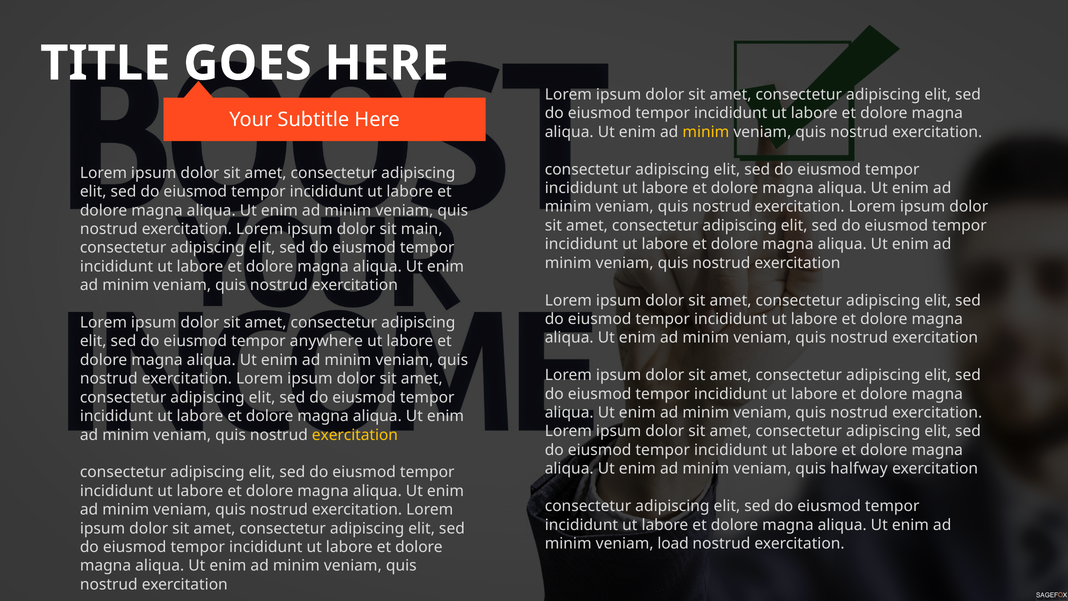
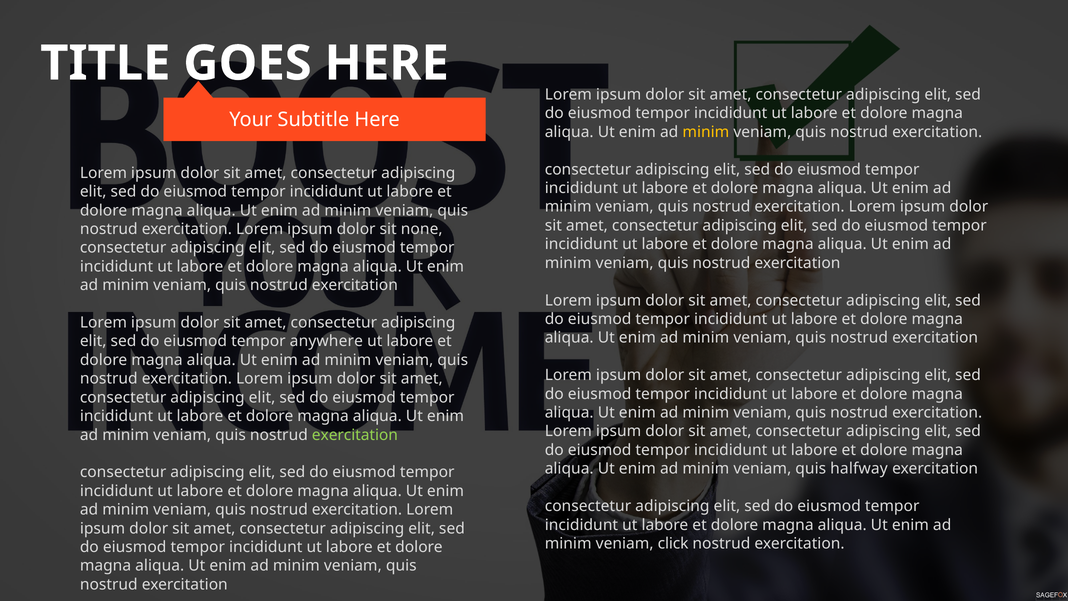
main: main -> none
exercitation at (355, 435) colour: yellow -> light green
load: load -> click
